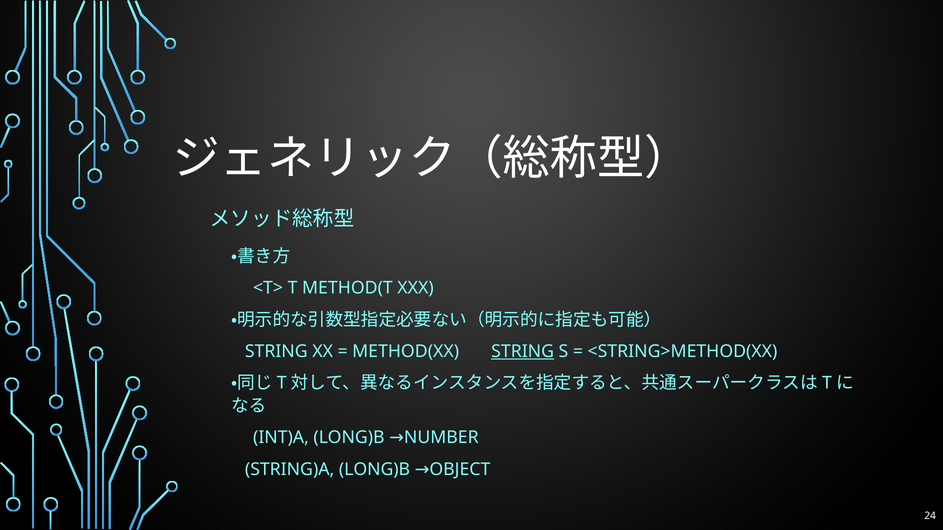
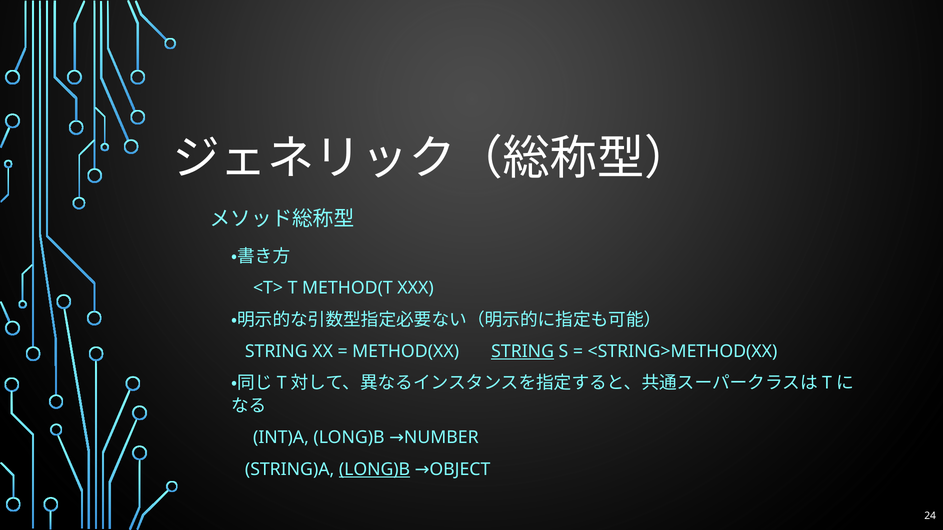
LONG)B at (375, 470) underline: none -> present
